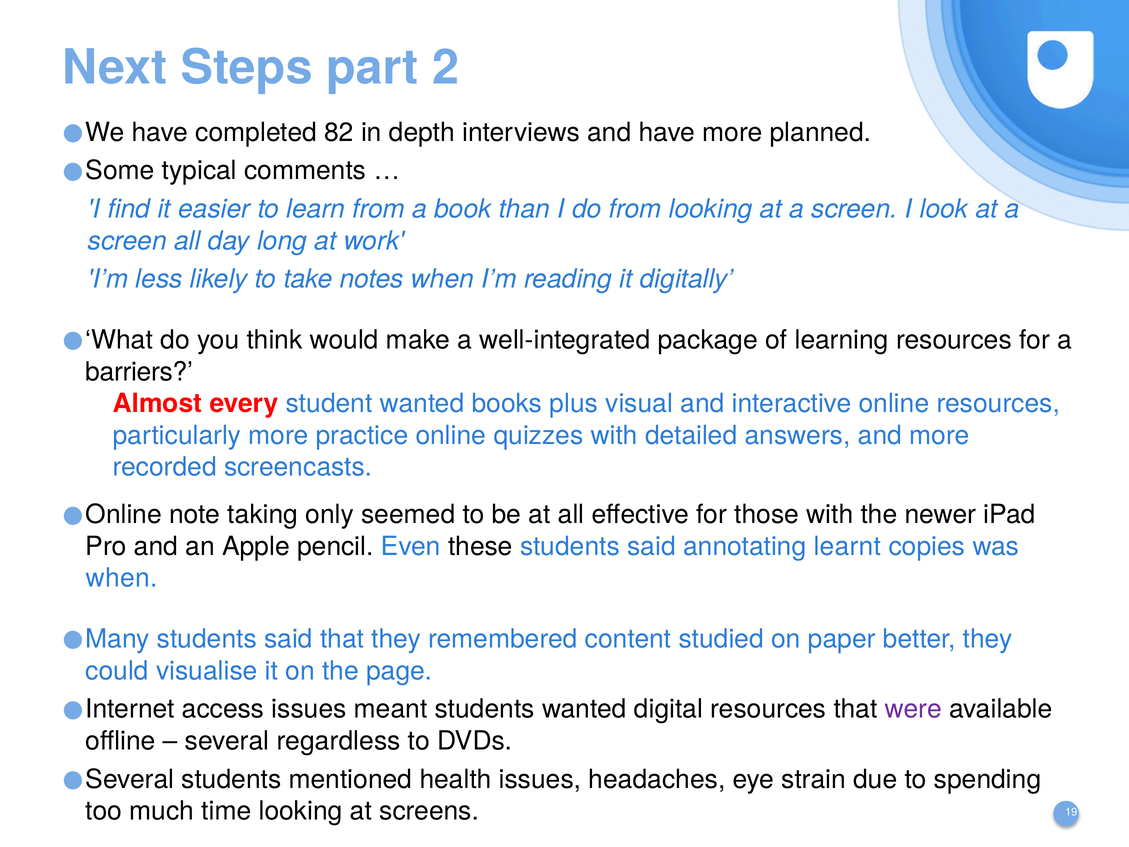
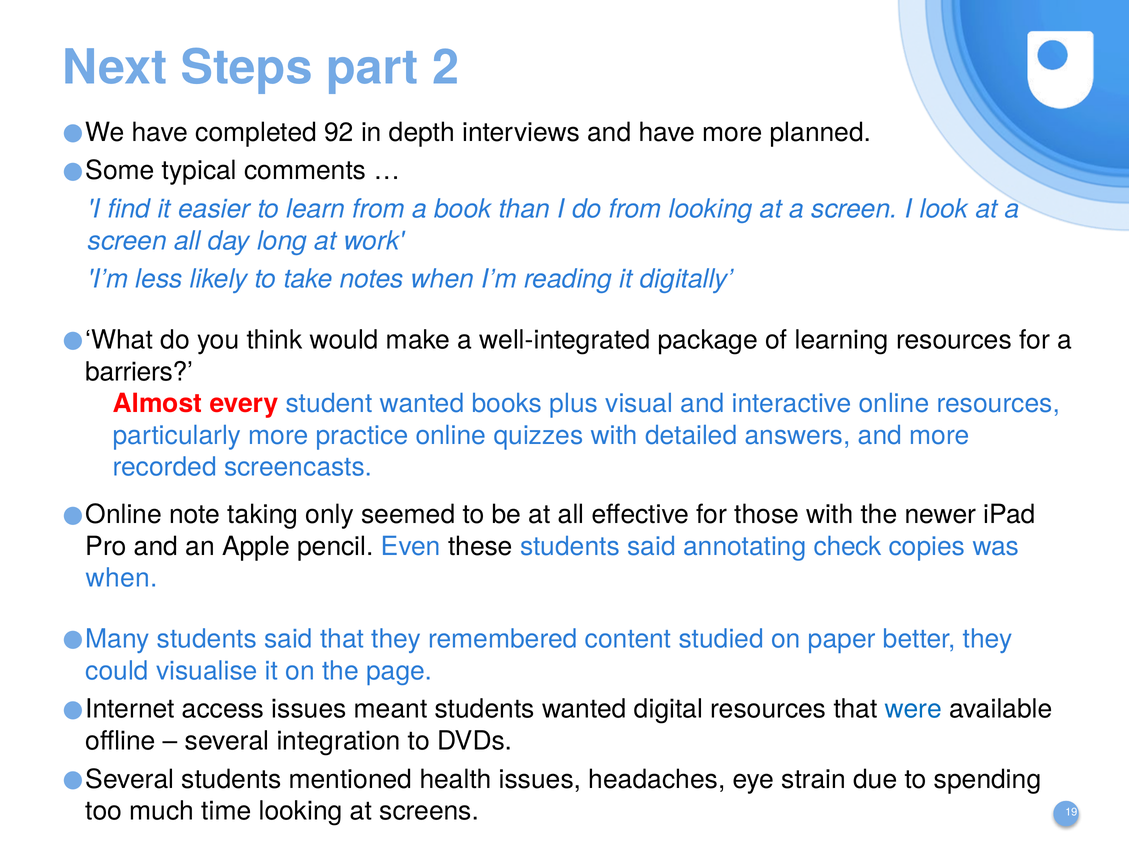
82: 82 -> 92
learnt: learnt -> check
were colour: purple -> blue
regardless: regardless -> integration
